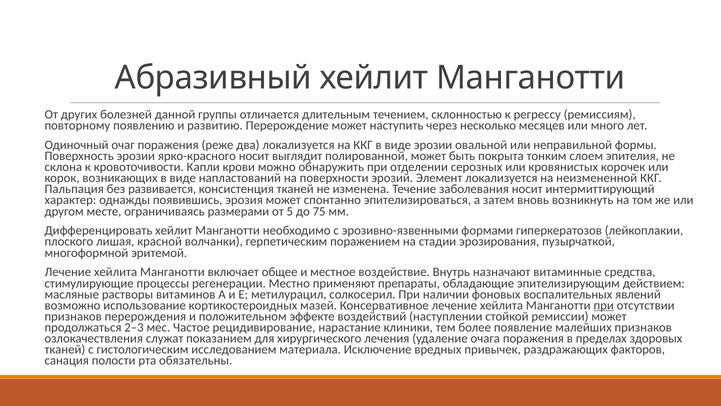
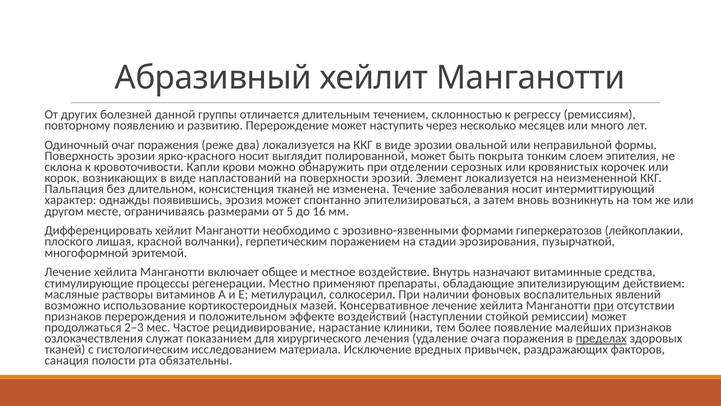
развивается: развивается -> длительном
75: 75 -> 16
пределах underline: none -> present
